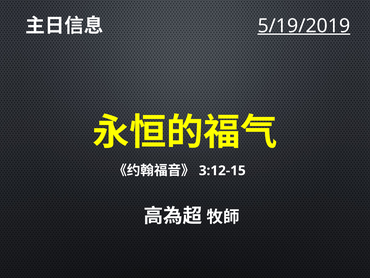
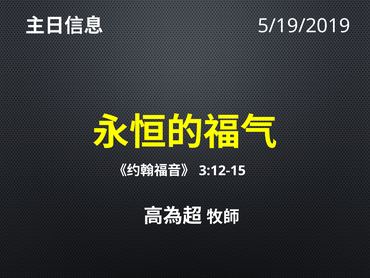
5/19/2019 underline: present -> none
